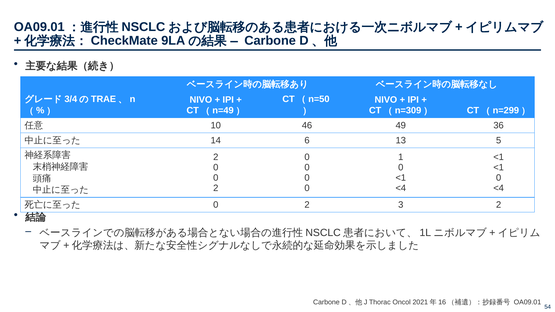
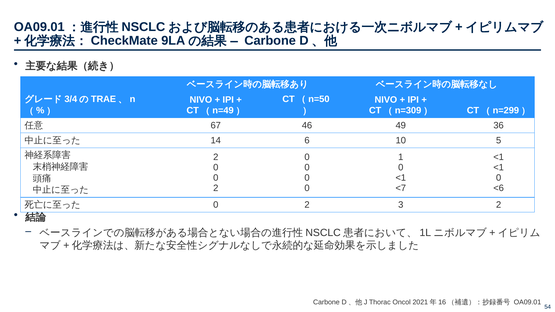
10: 10 -> 67
13: 13 -> 10
<4 at (401, 188): <4 -> <7
<4 at (499, 188): <4 -> <6
